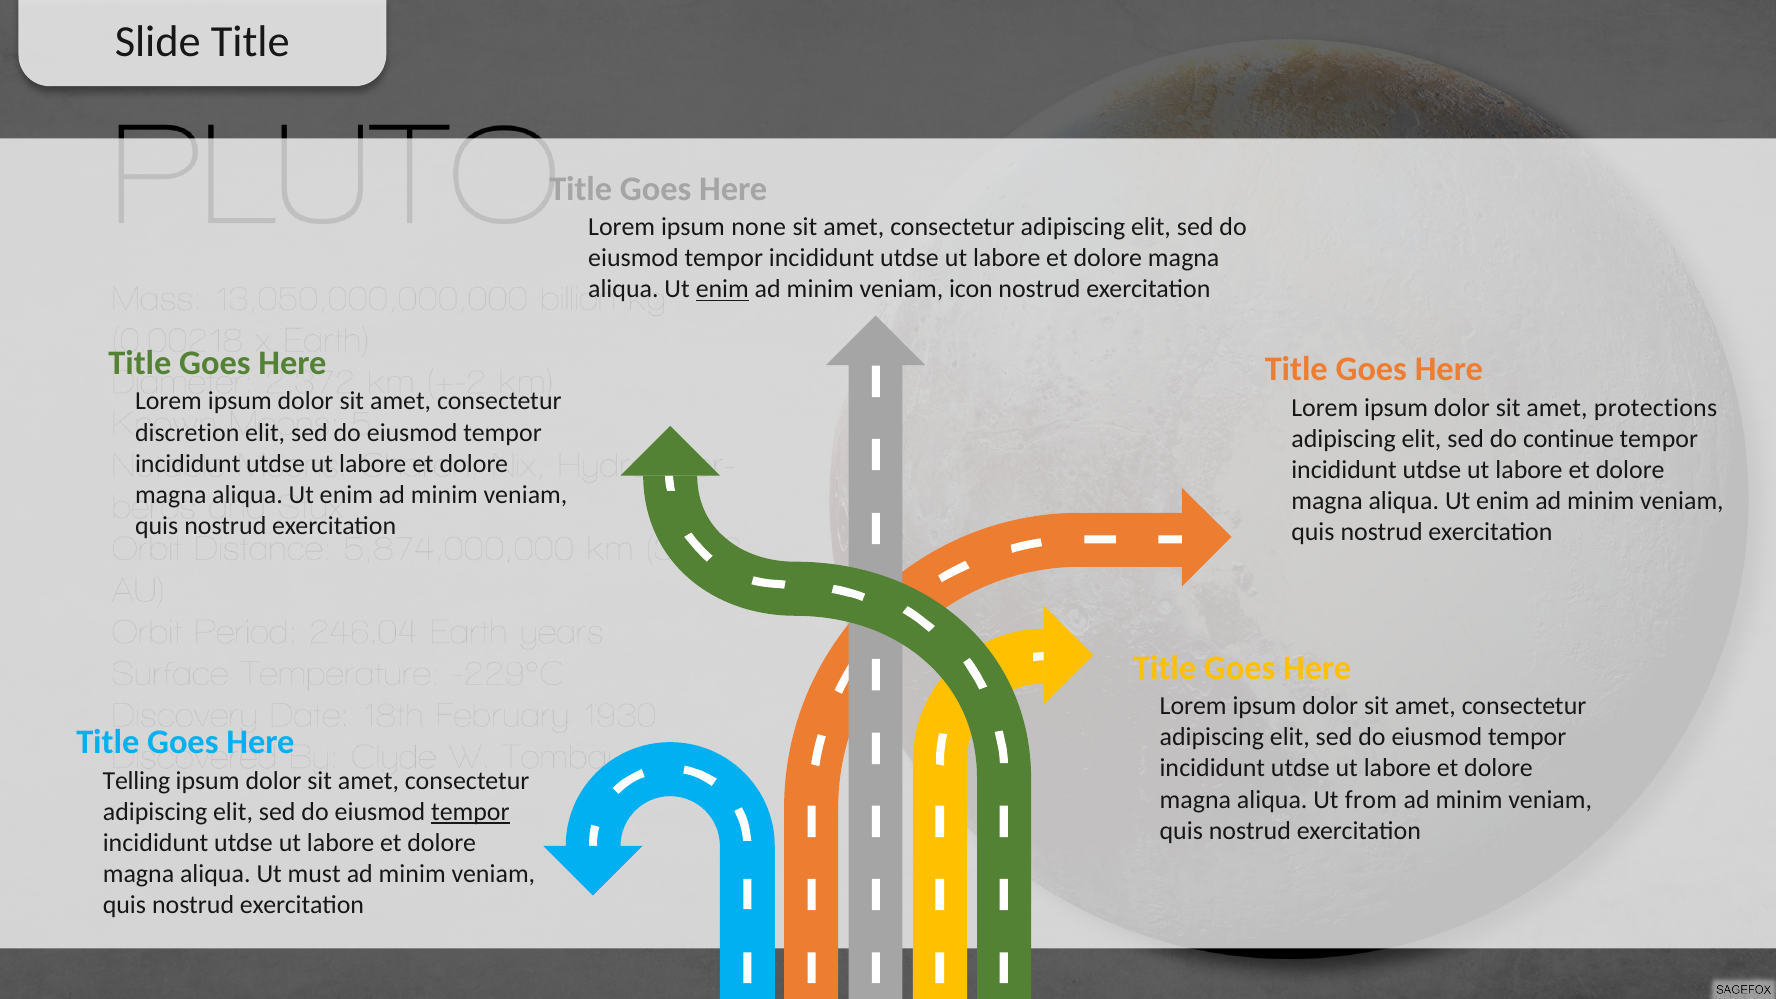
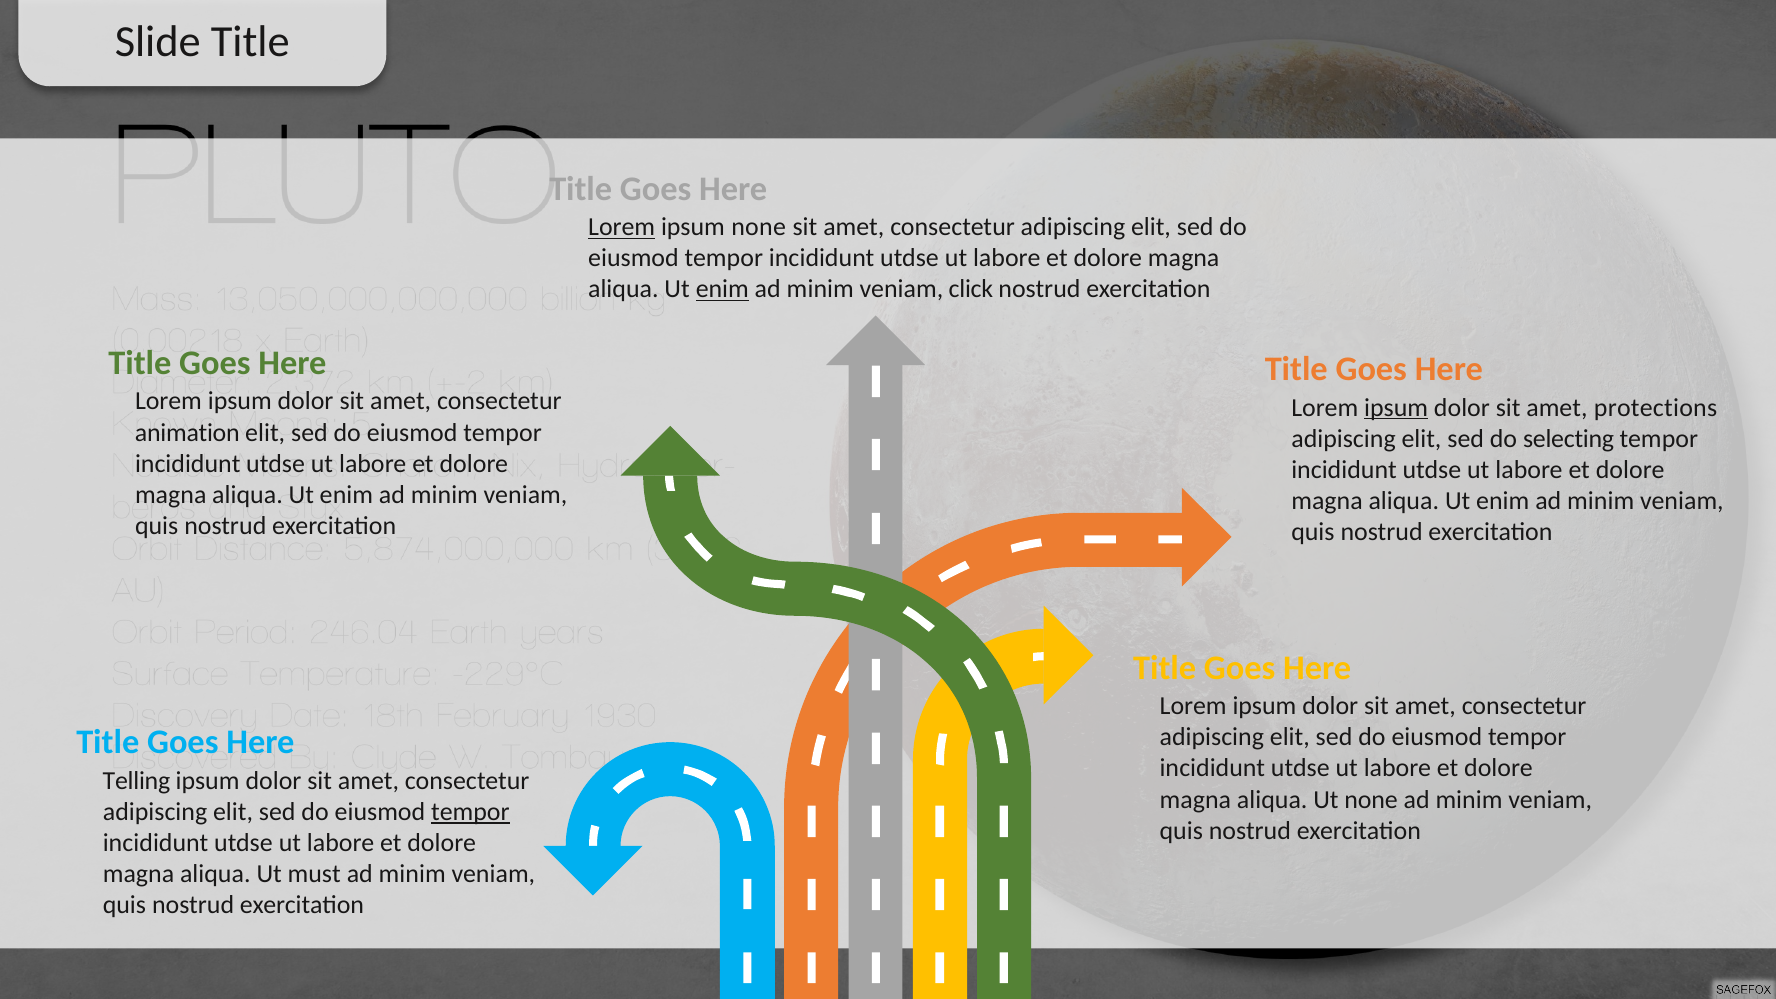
Lorem at (622, 227) underline: none -> present
icon: icon -> click
ipsum at (1396, 408) underline: none -> present
discretion: discretion -> animation
continue: continue -> selecting
Ut from: from -> none
